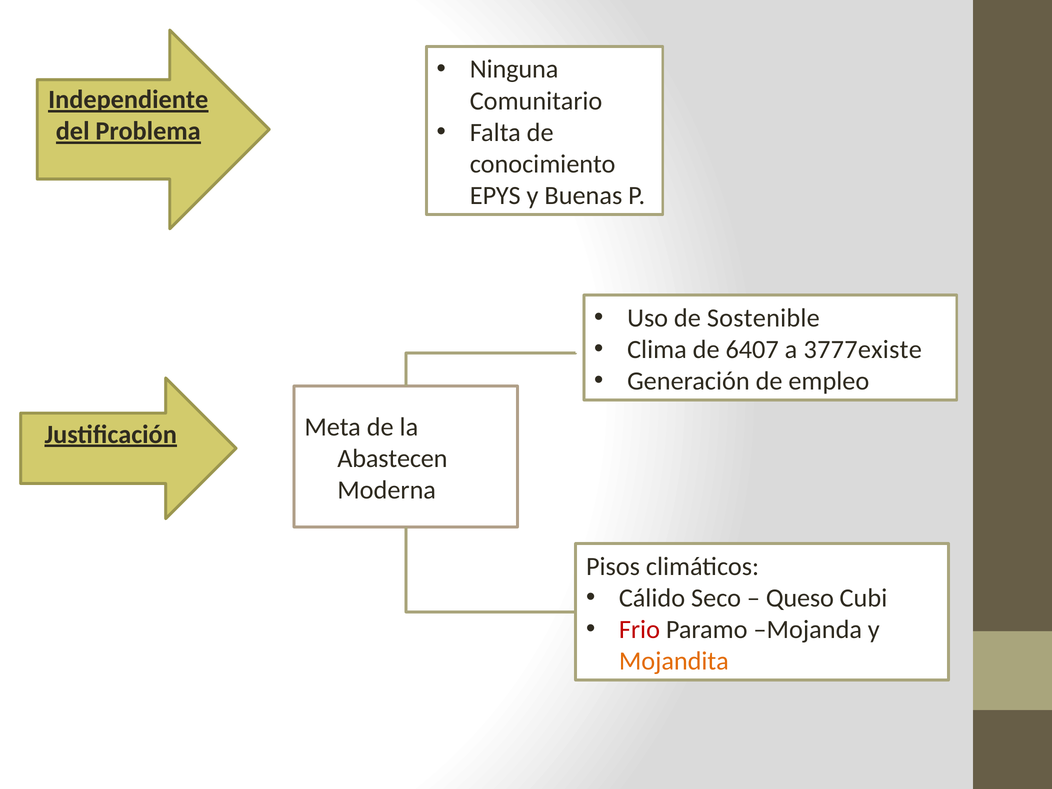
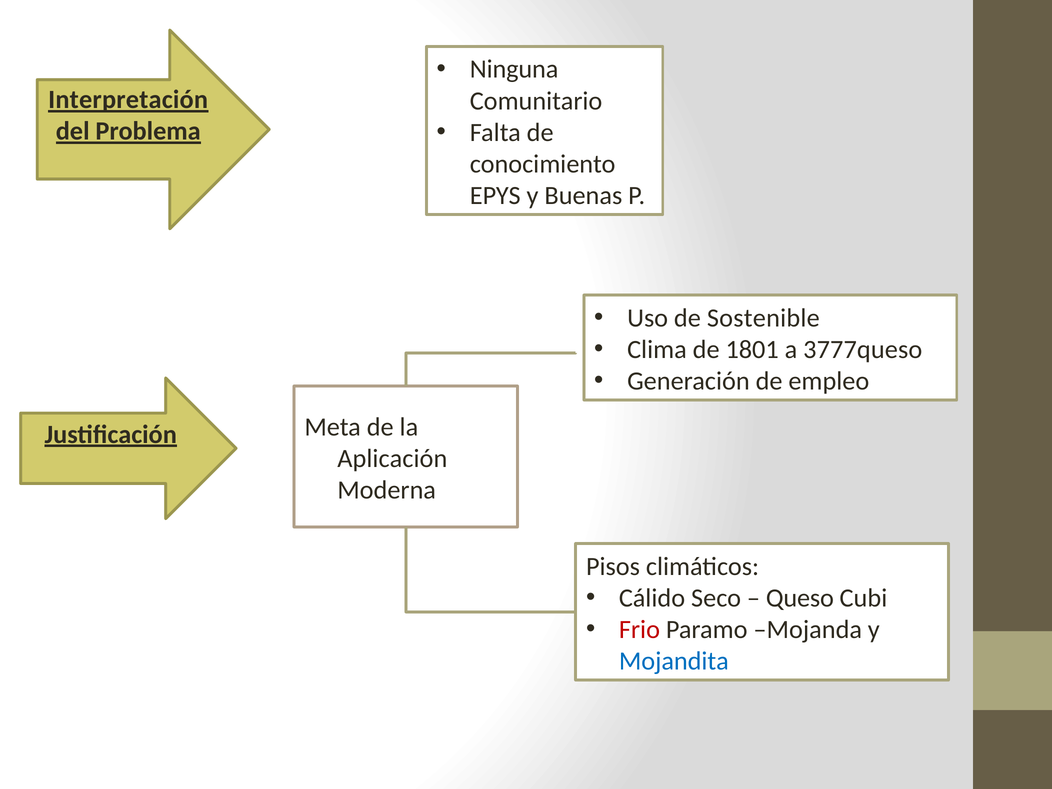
Independiente: Independiente -> Interpretación
6407: 6407 -> 1801
3777existe: 3777existe -> 3777queso
Abastecen: Abastecen -> Aplicación
Mojandita colour: orange -> blue
